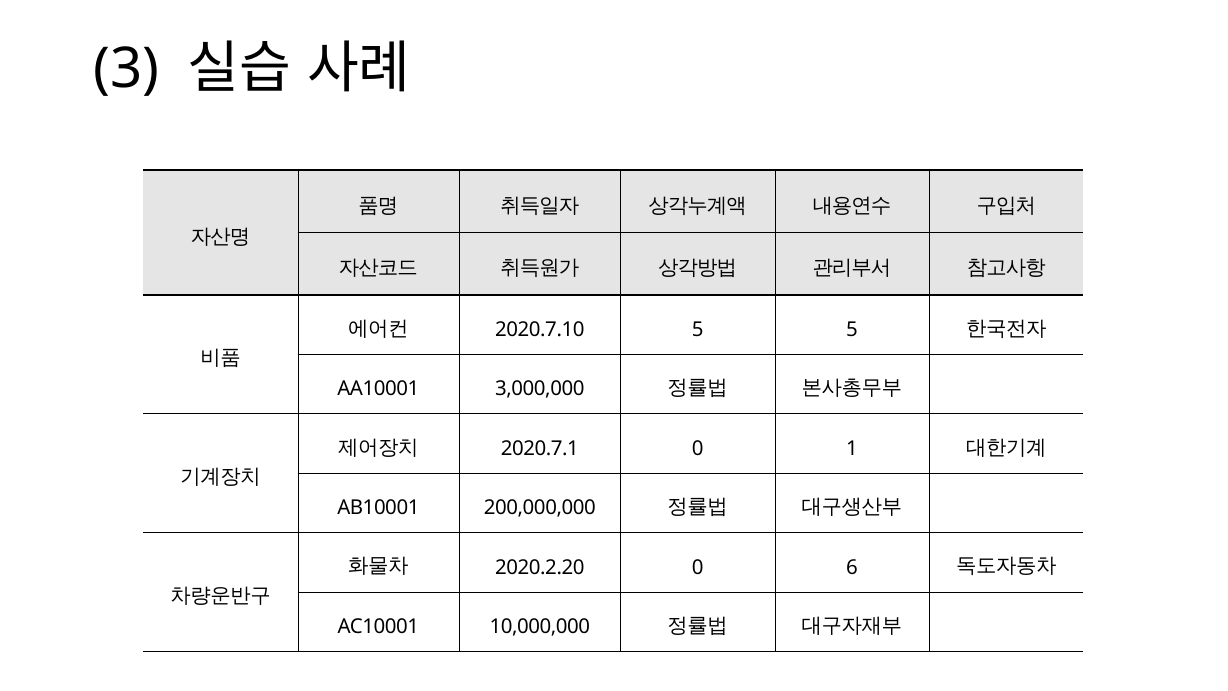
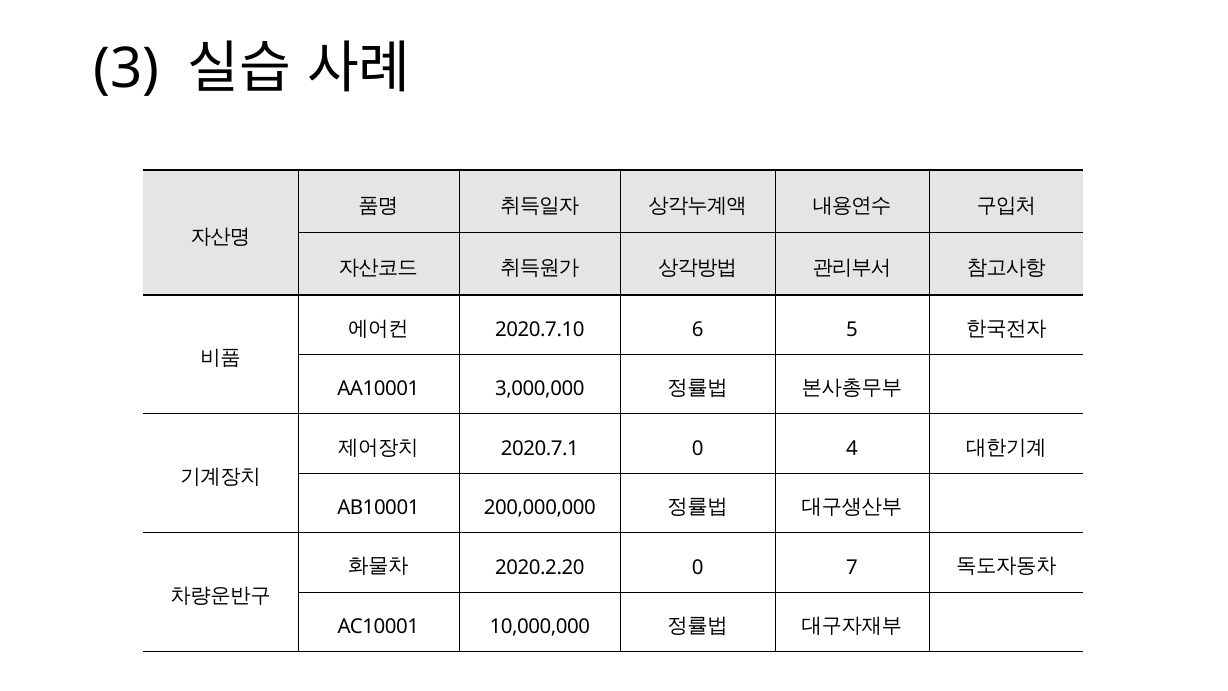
2020.7.10 5: 5 -> 6
1: 1 -> 4
6: 6 -> 7
